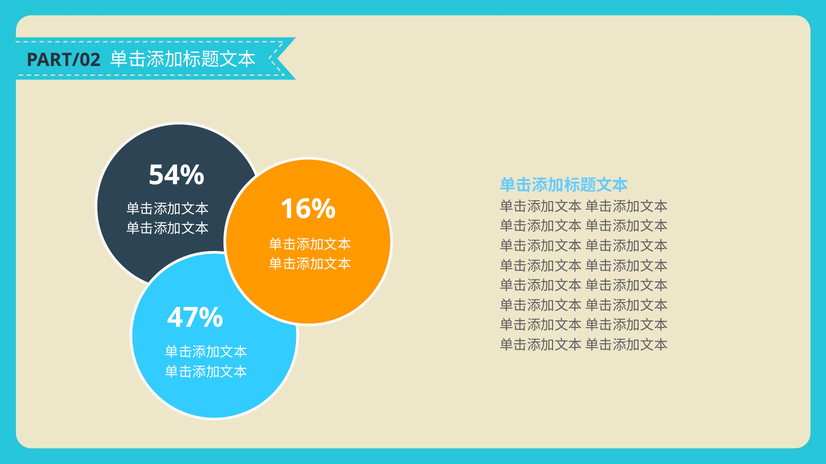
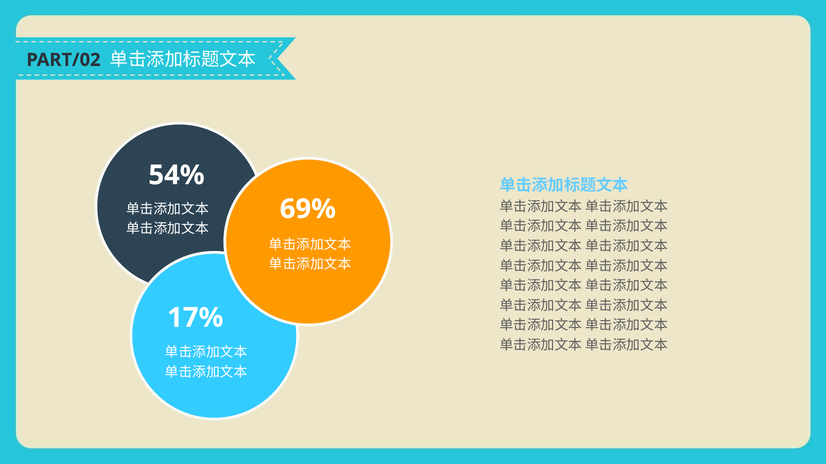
16%: 16% -> 69%
47%: 47% -> 17%
